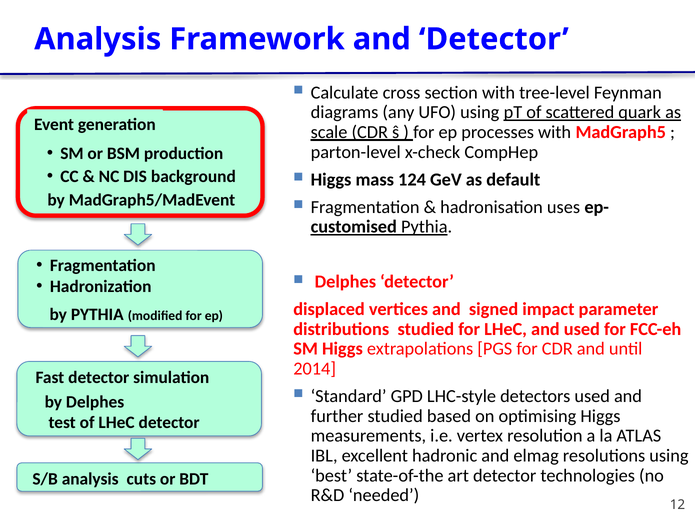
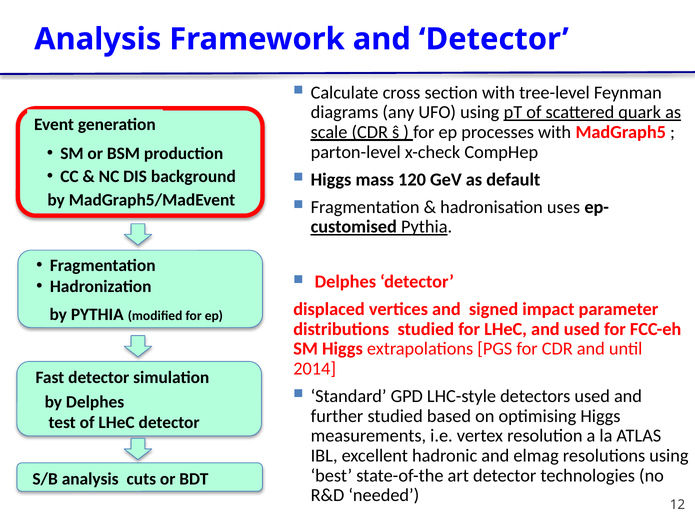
124: 124 -> 120
